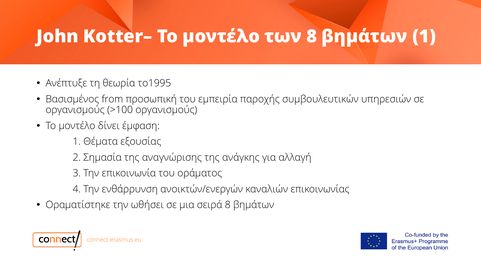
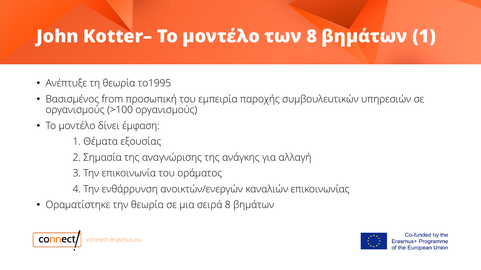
την ωθήσει: ωθήσει -> θεωρία
